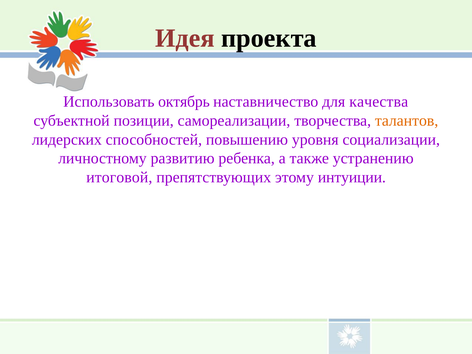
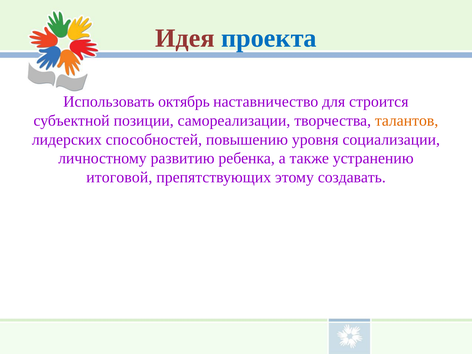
проекта colour: black -> blue
качества: качества -> строится
интуиции: интуиции -> создавать
